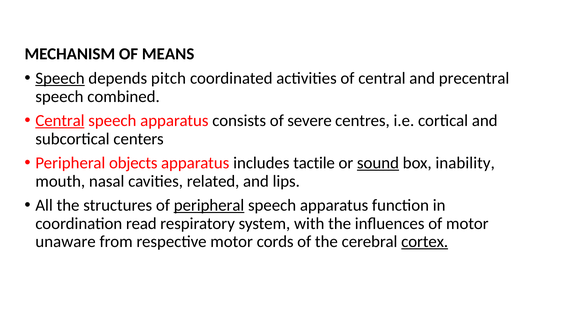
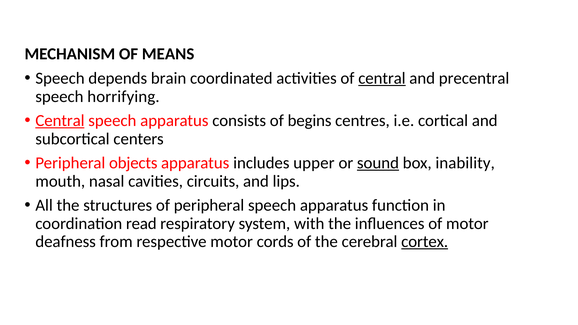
Speech at (60, 78) underline: present -> none
pitch: pitch -> brain
central at (382, 78) underline: none -> present
combined: combined -> horrifying
severe: severe -> begins
tactile: tactile -> upper
related: related -> circuits
peripheral at (209, 205) underline: present -> none
unaware: unaware -> deafness
